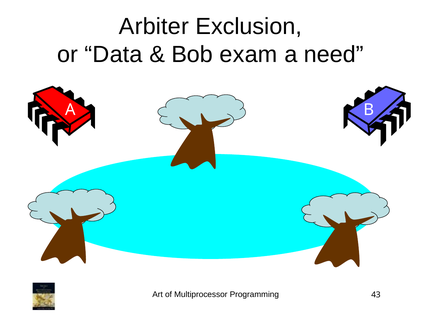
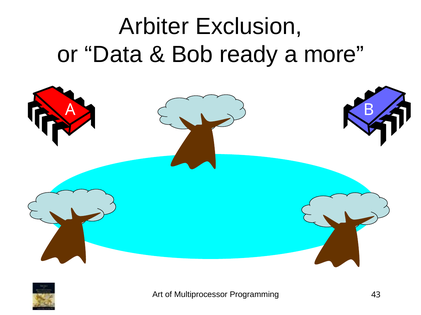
exam: exam -> ready
need: need -> more
